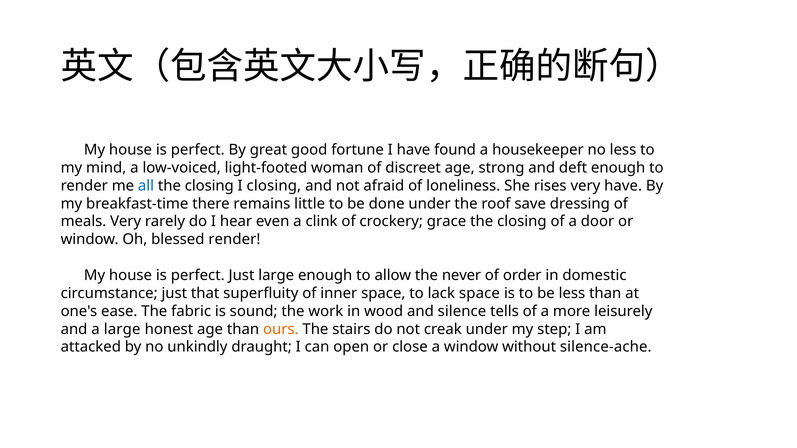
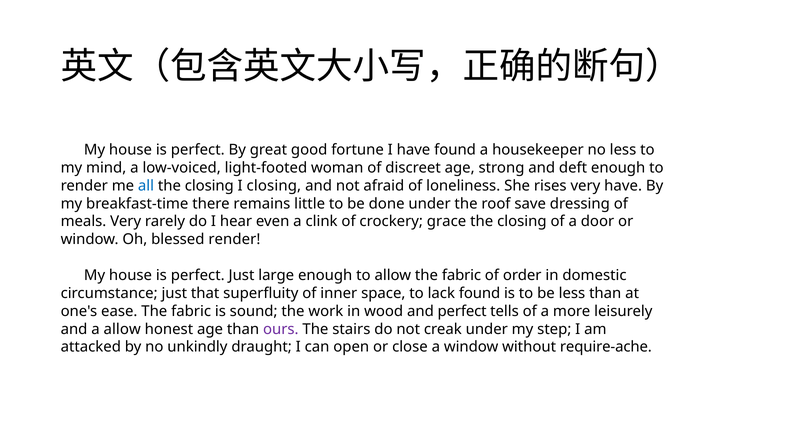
allow the never: never -> fabric
lack space: space -> found
and silence: silence -> perfect
a large: large -> allow
ours colour: orange -> purple
silence-ache: silence-ache -> require-ache
